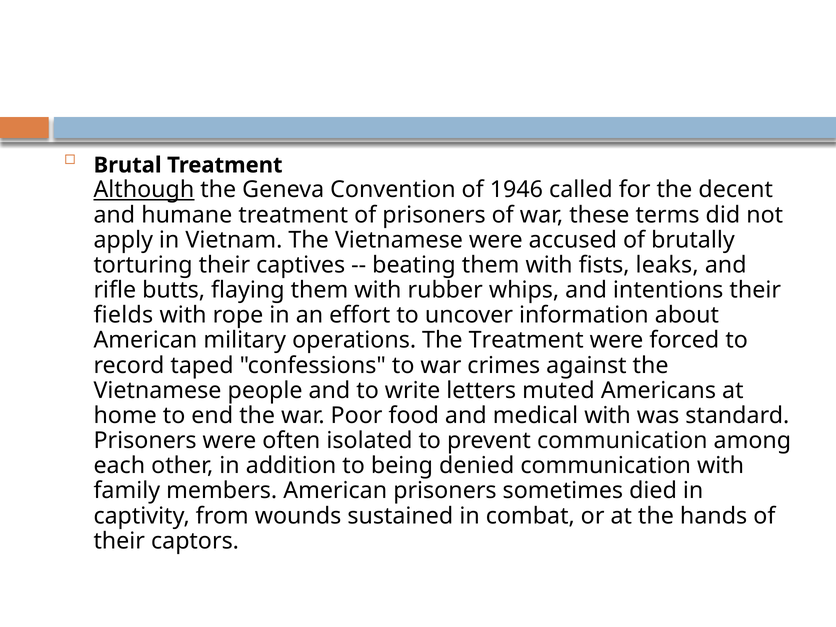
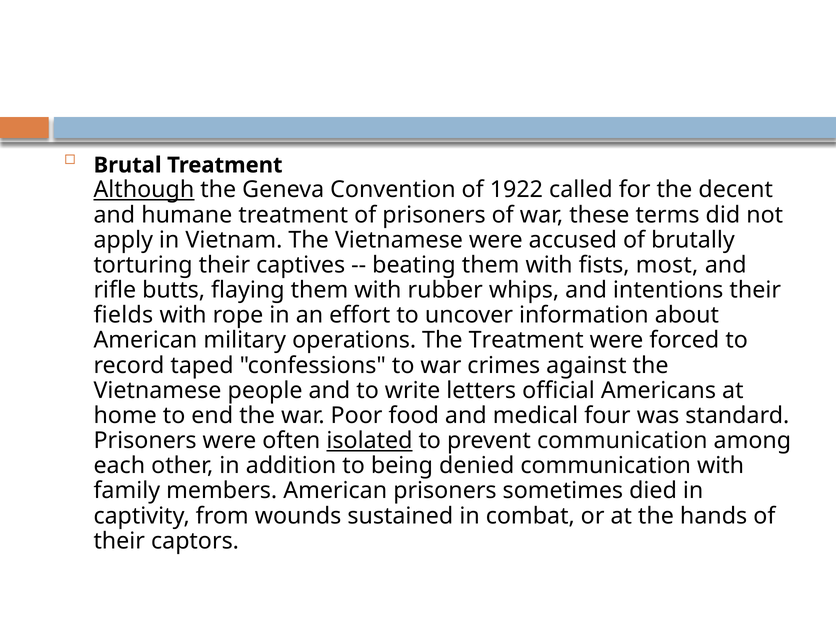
1946: 1946 -> 1922
leaks: leaks -> most
muted: muted -> official
medical with: with -> four
isolated underline: none -> present
